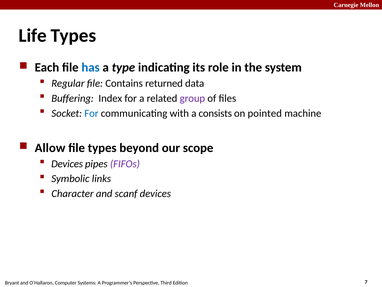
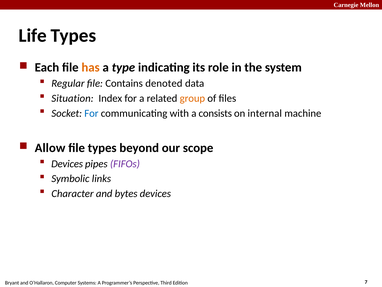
has colour: blue -> orange
returned: returned -> denoted
Buffering: Buffering -> Situation
group colour: purple -> orange
pointed: pointed -> internal
scanf: scanf -> bytes
